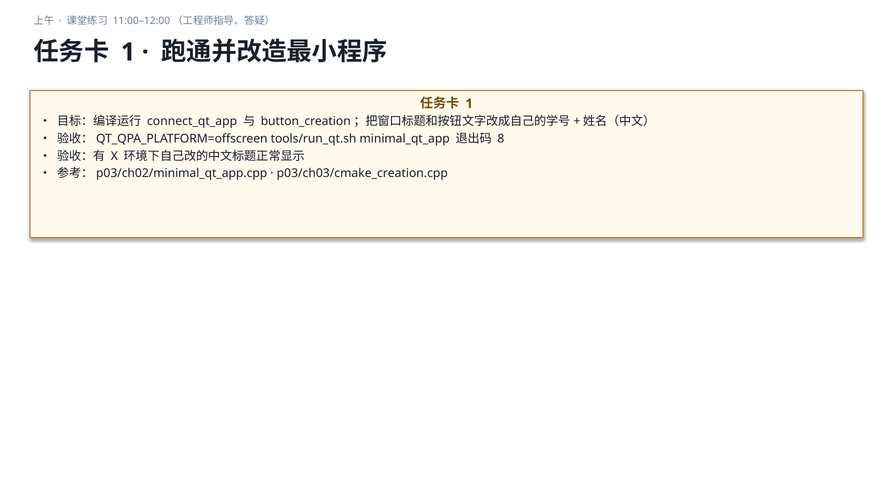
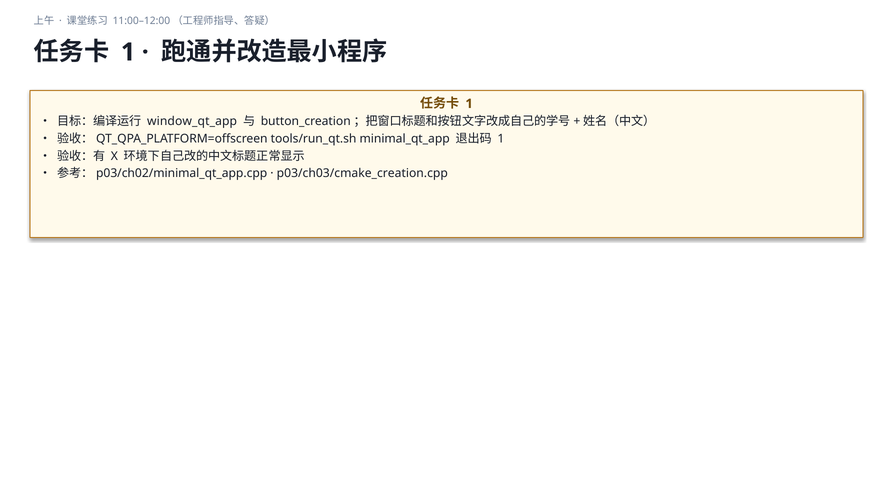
connect_qt_app: connect_qt_app -> window_qt_app
8 at (501, 139): 8 -> 1
